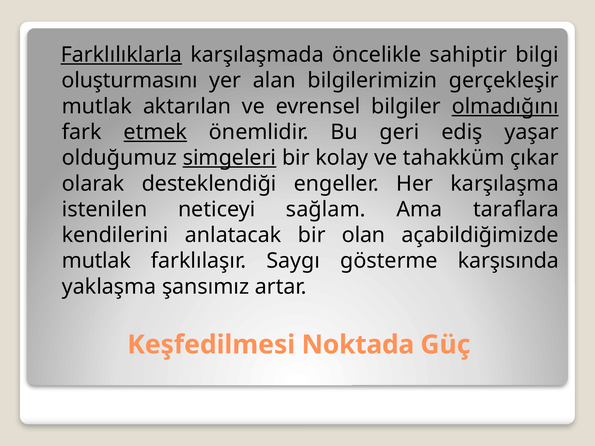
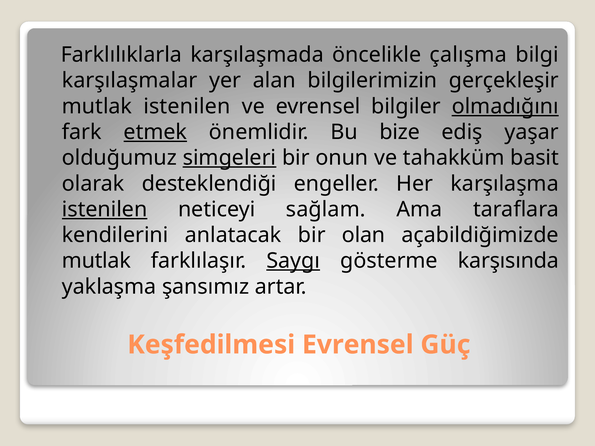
Farklılıklarla underline: present -> none
sahiptir: sahiptir -> çalışma
oluşturmasını: oluşturmasını -> karşılaşmalar
mutlak aktarılan: aktarılan -> istenilen
geri: geri -> bize
kolay: kolay -> onun
çıkar: çıkar -> basit
istenilen at (105, 209) underline: none -> present
Saygı underline: none -> present
Keşfedilmesi Noktada: Noktada -> Evrensel
